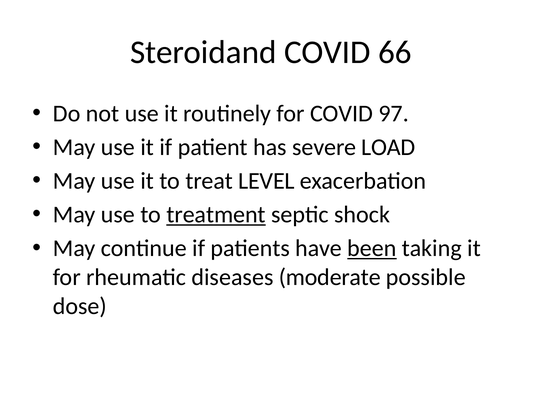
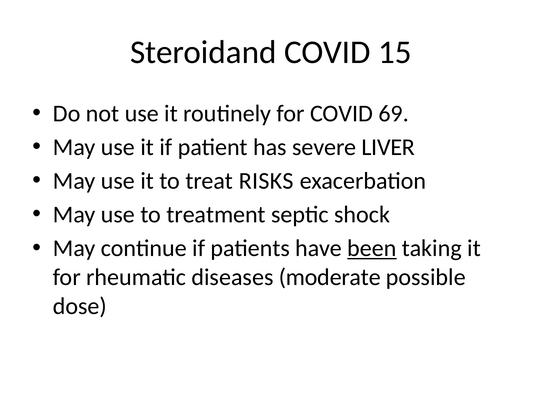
66: 66 -> 15
97: 97 -> 69
LOAD: LOAD -> LIVER
LEVEL: LEVEL -> RISKS
treatment underline: present -> none
